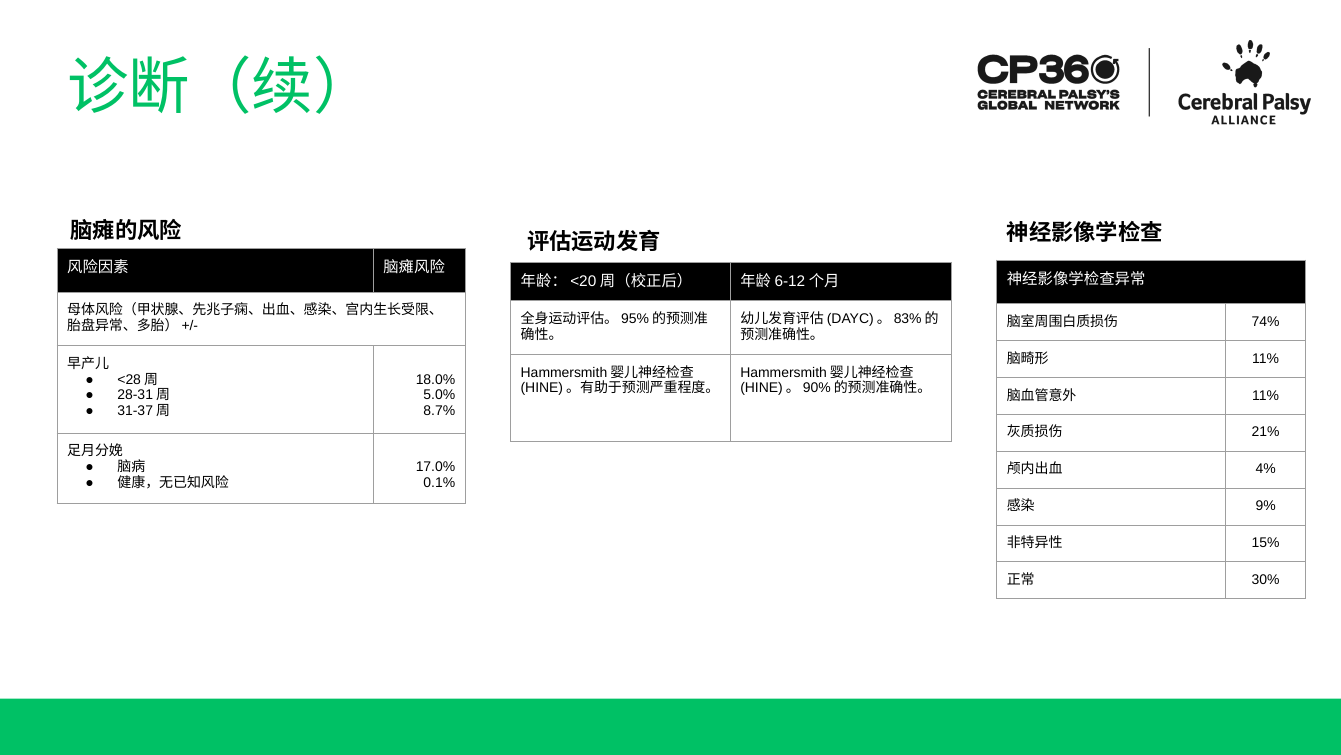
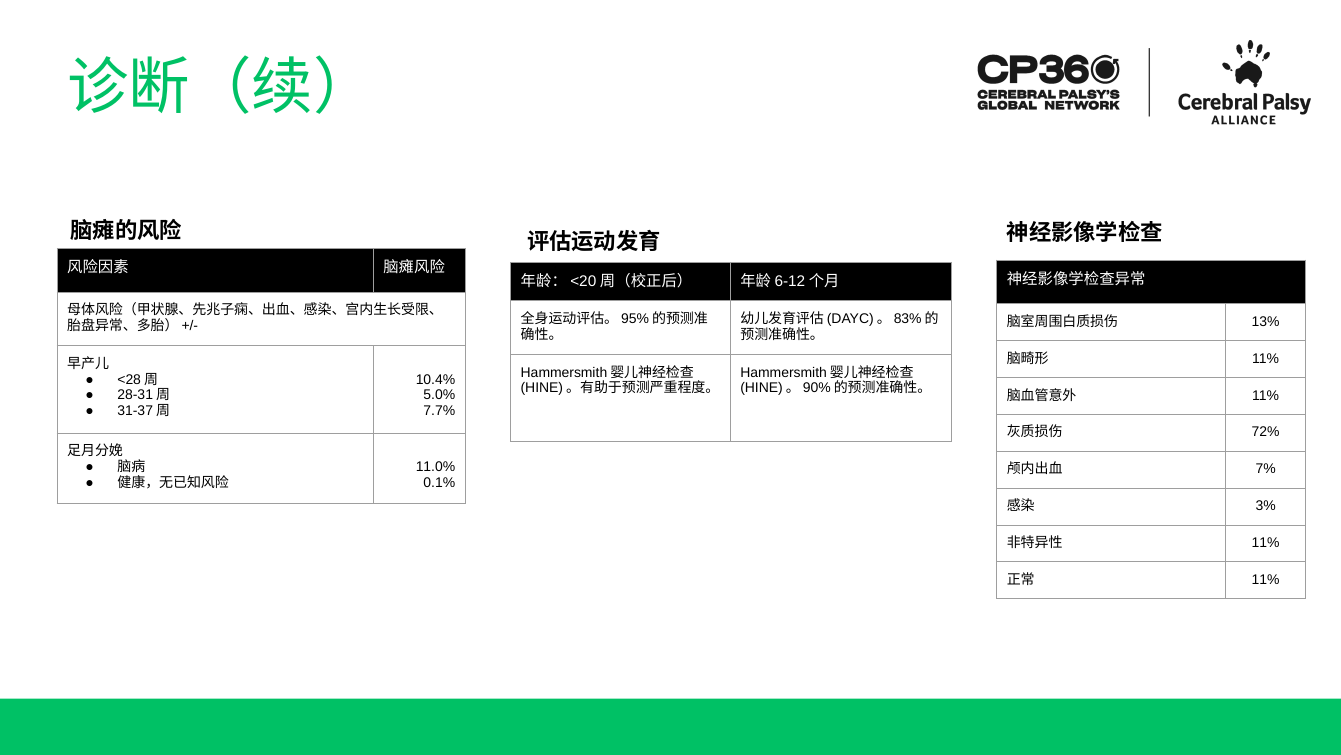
74%: 74% -> 13%
18.0%: 18.0% -> 10.4%
8.7%: 8.7% -> 7.7%
21%: 21% -> 72%
17.0%: 17.0% -> 11.0%
4%: 4% -> 7%
9%: 9% -> 3%
15% at (1266, 543): 15% -> 11%
30% at (1266, 579): 30% -> 11%
